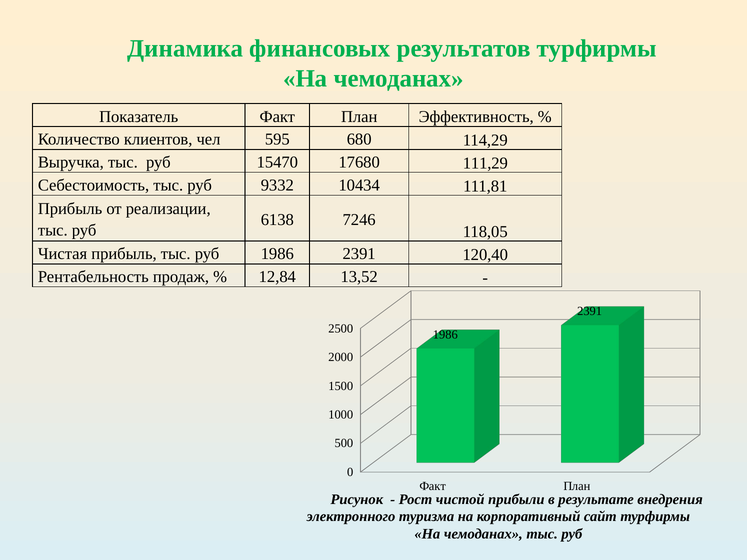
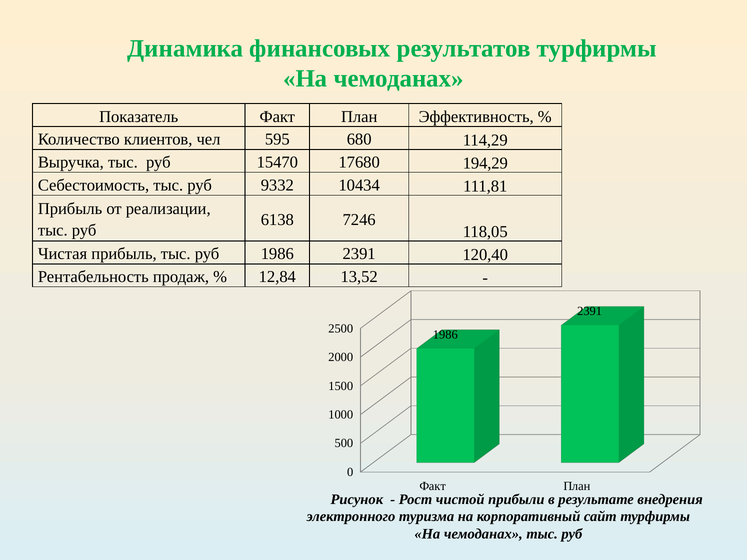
111,29: 111,29 -> 194,29
